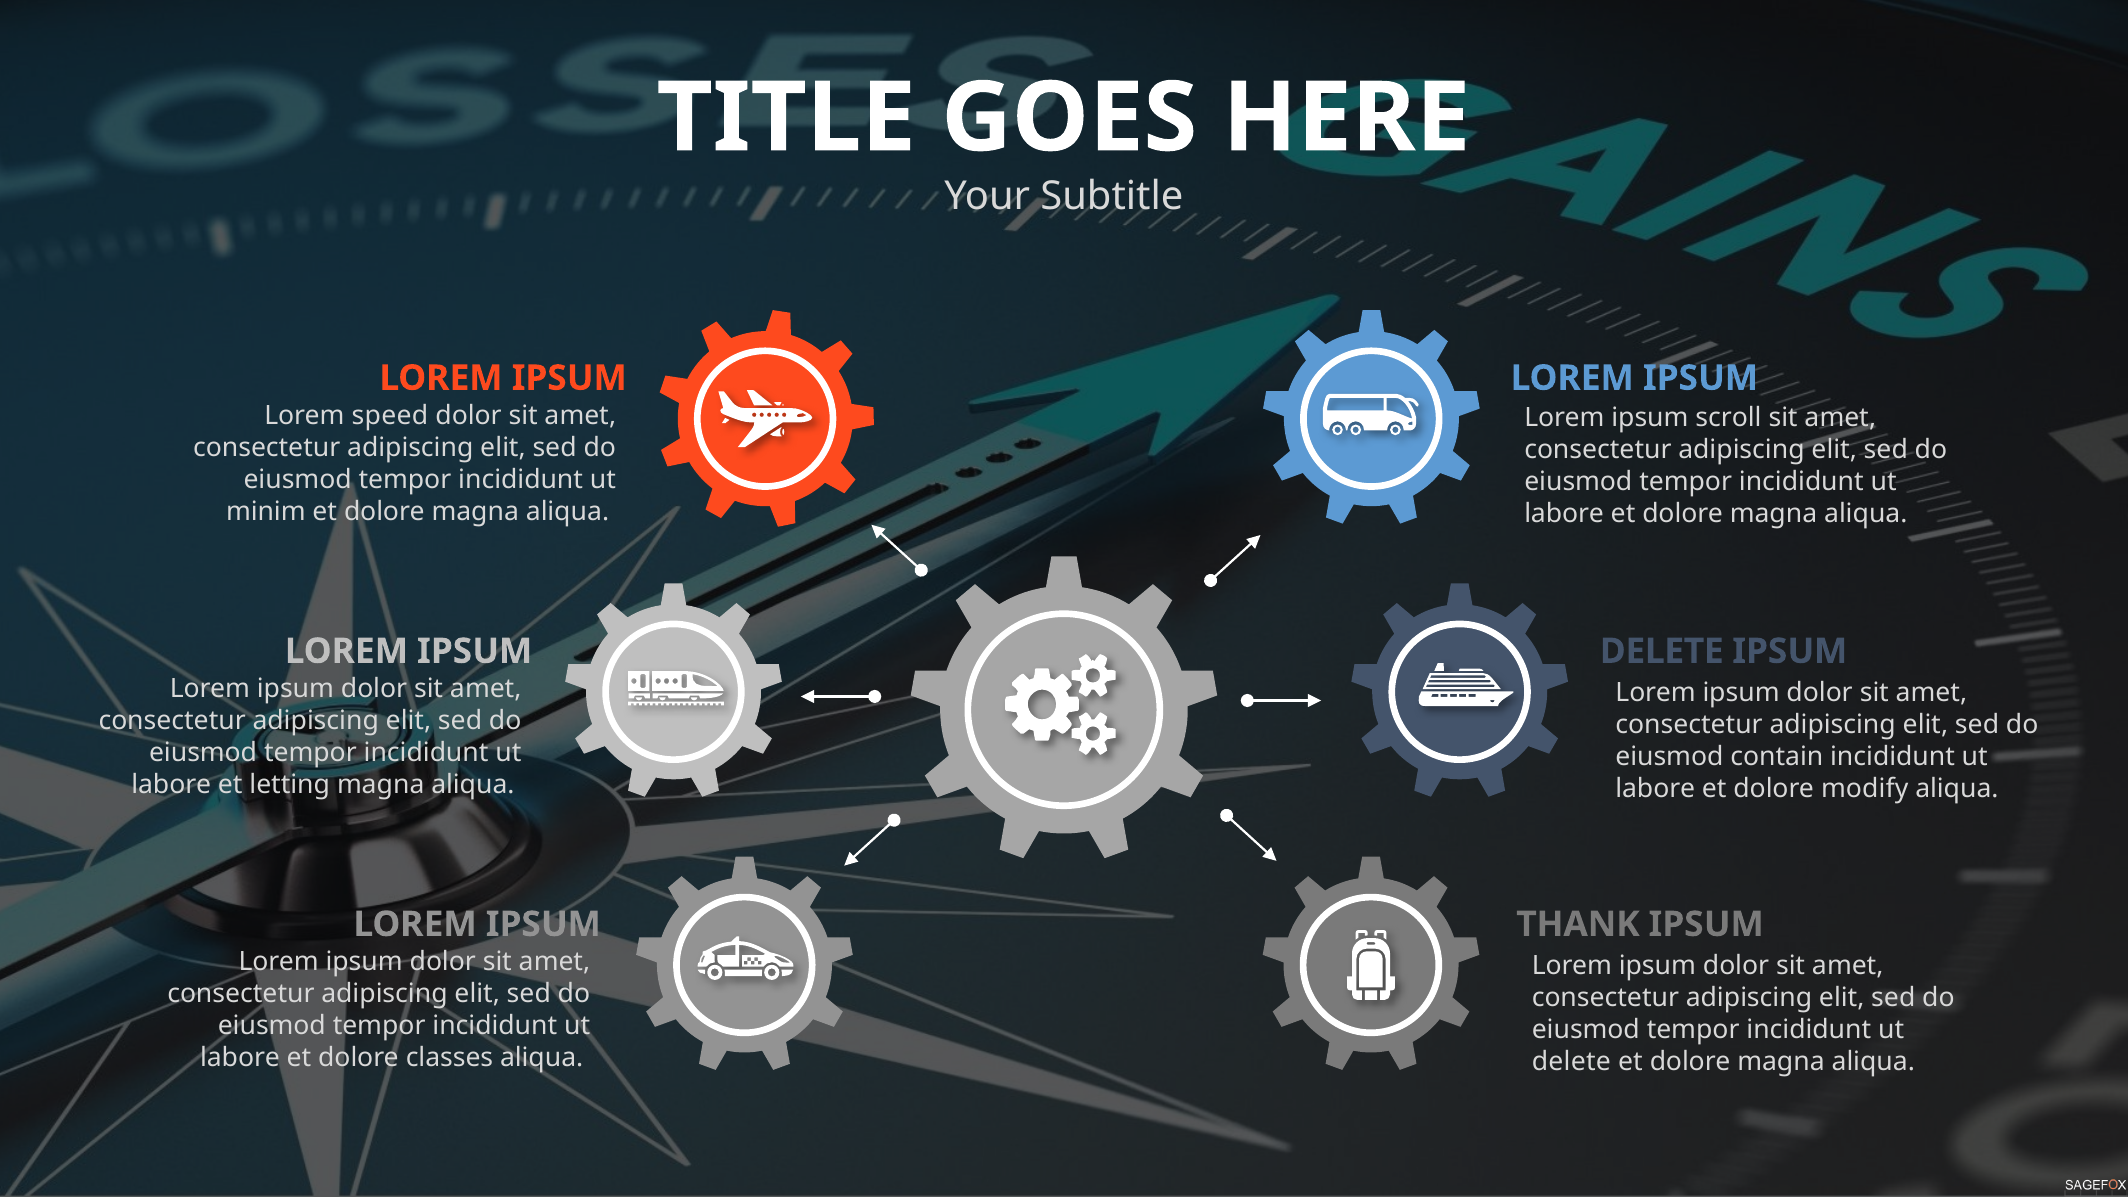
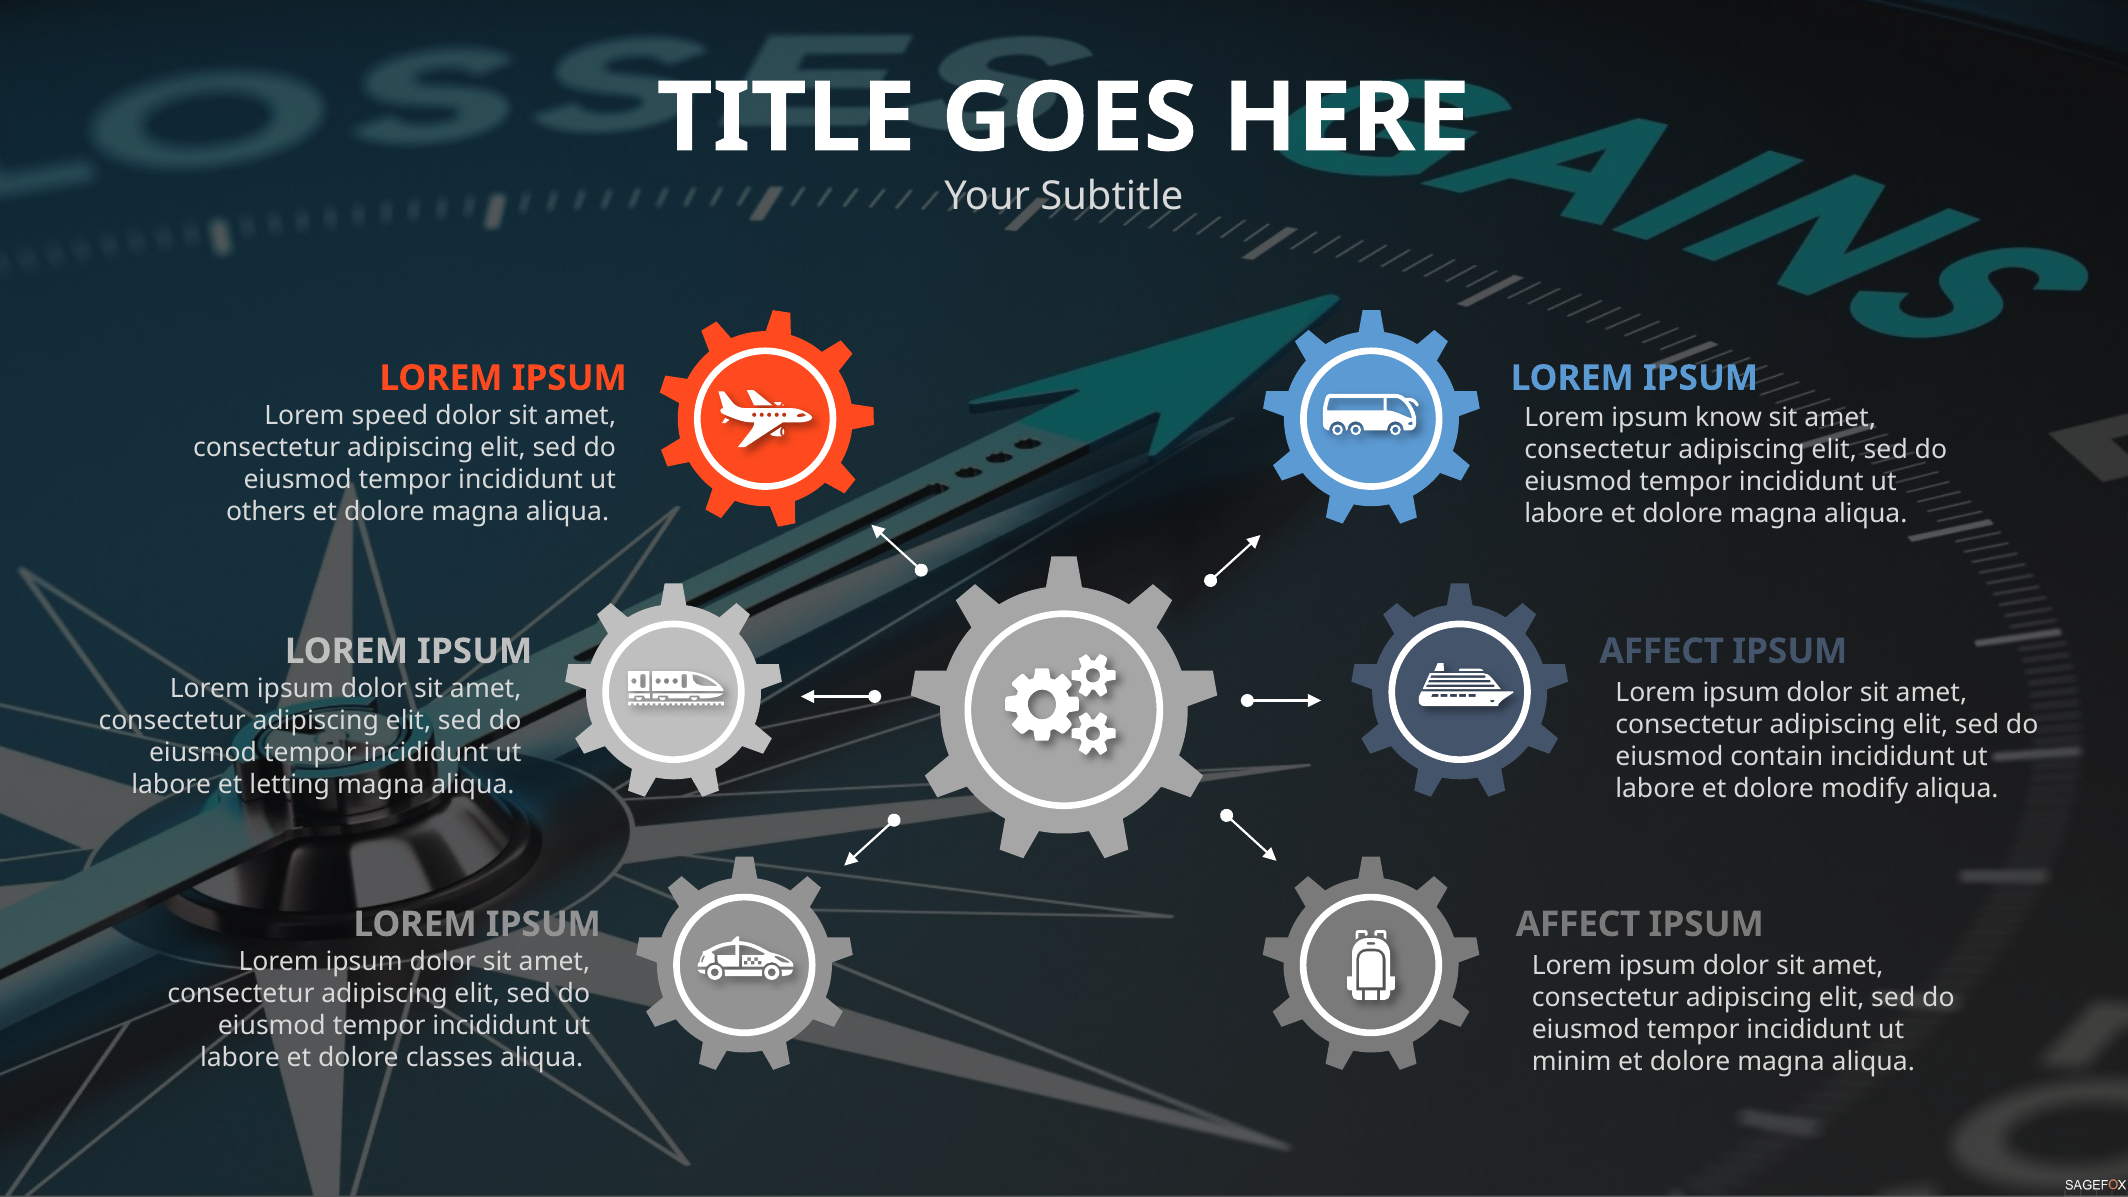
scroll: scroll -> know
minim: minim -> others
DELETE at (1662, 651): DELETE -> AFFECT
THANK at (1578, 924): THANK -> AFFECT
delete at (1571, 1062): delete -> minim
